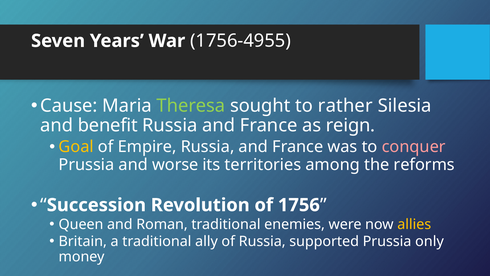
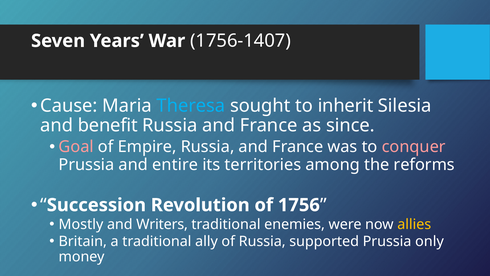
1756-4955: 1756-4955 -> 1756-1407
Theresa colour: light green -> light blue
rather: rather -> inherit
reign: reign -> since
Goal colour: yellow -> pink
worse: worse -> entire
Queen: Queen -> Mostly
Roman: Roman -> Writers
